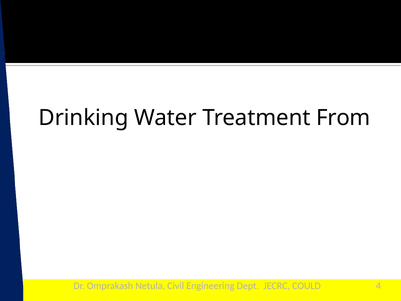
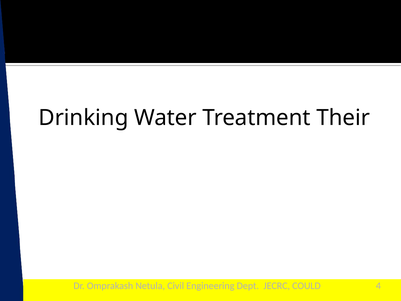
From: From -> Their
